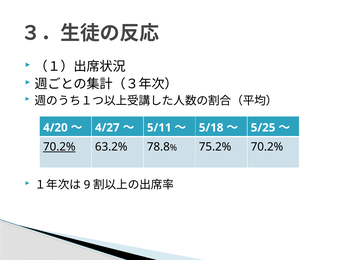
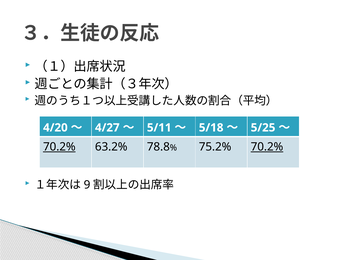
70.2% at (267, 147) underline: none -> present
